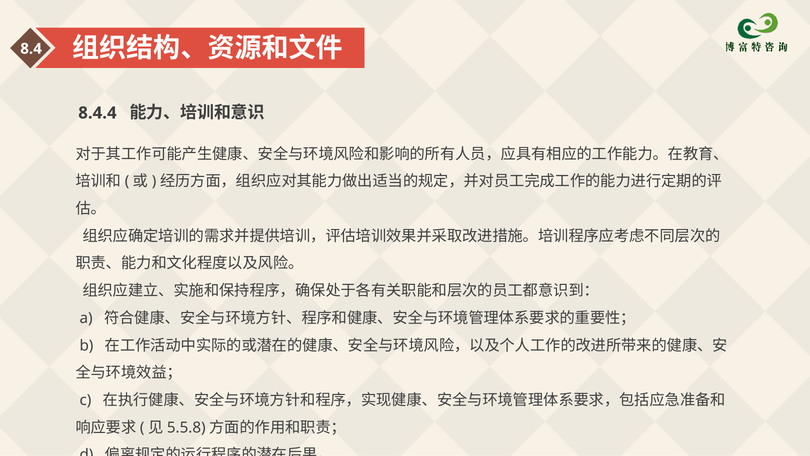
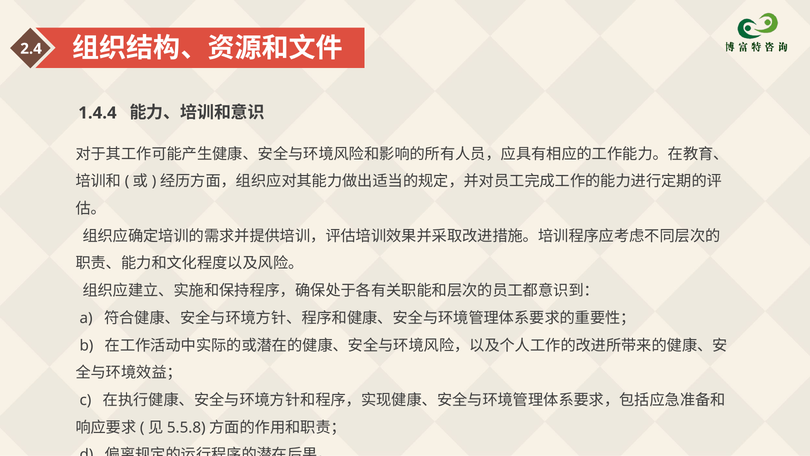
8.4: 8.4 -> 2.4
8.4.4: 8.4.4 -> 1.4.4
